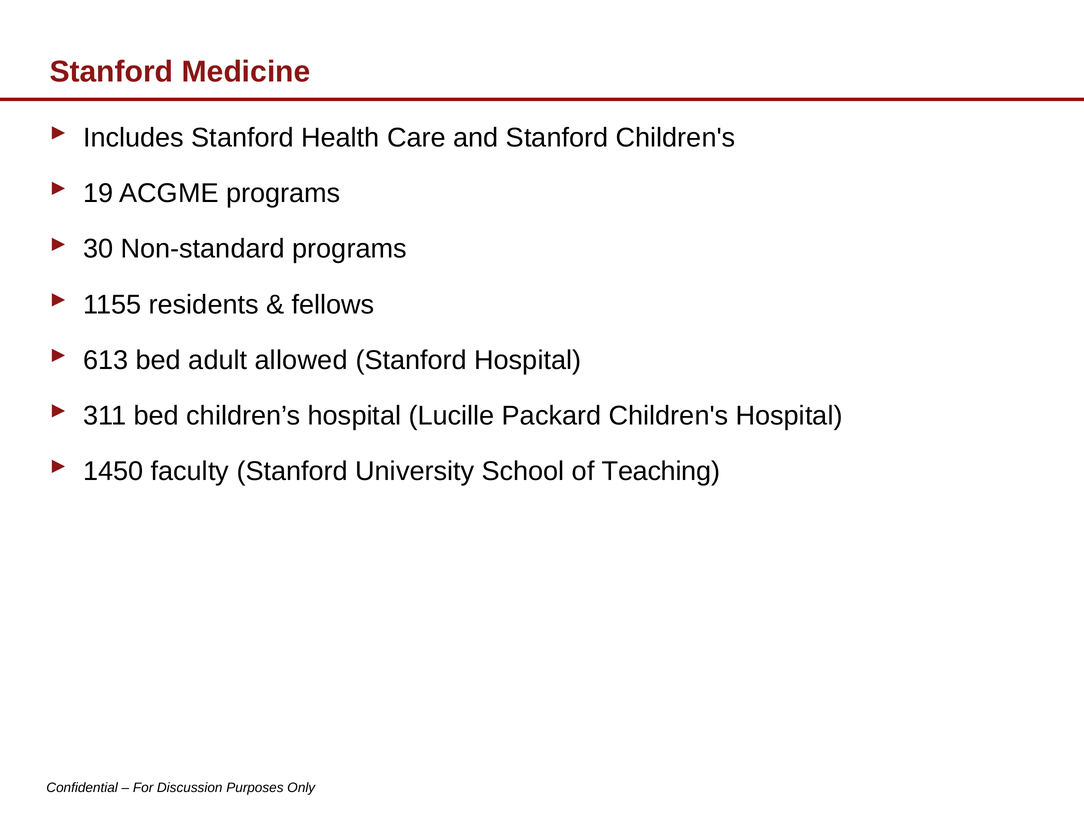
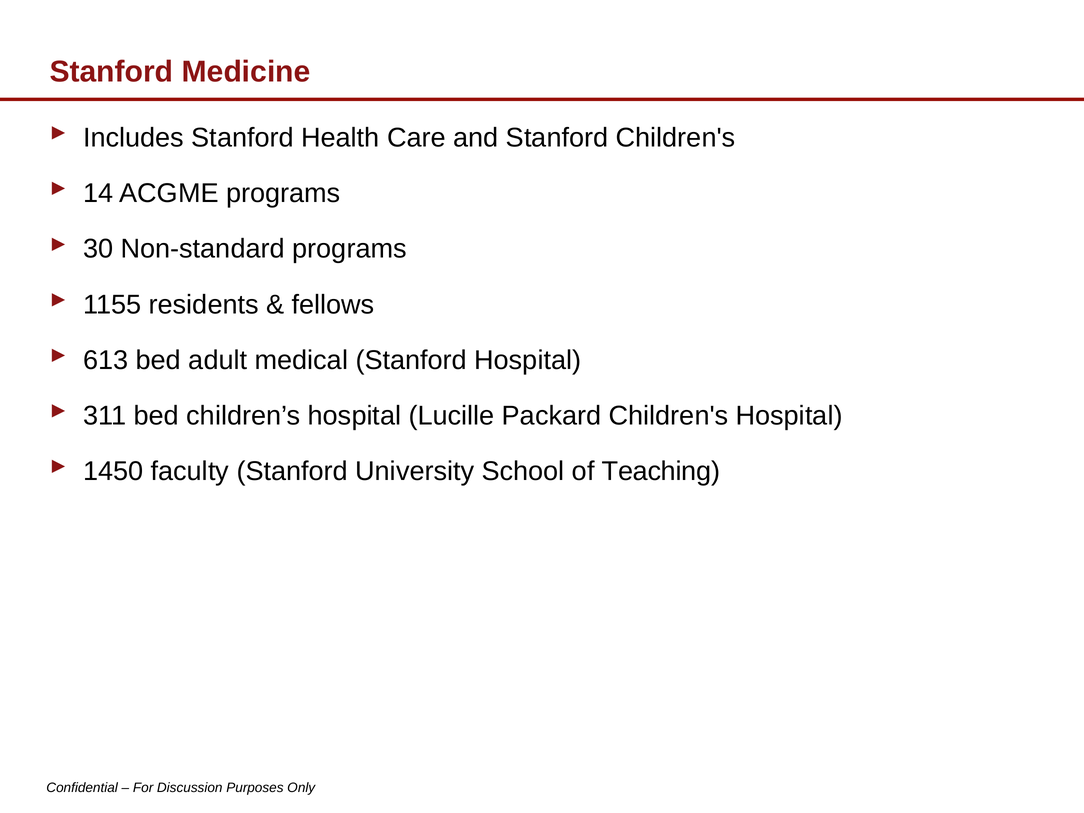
19: 19 -> 14
allowed: allowed -> medical
